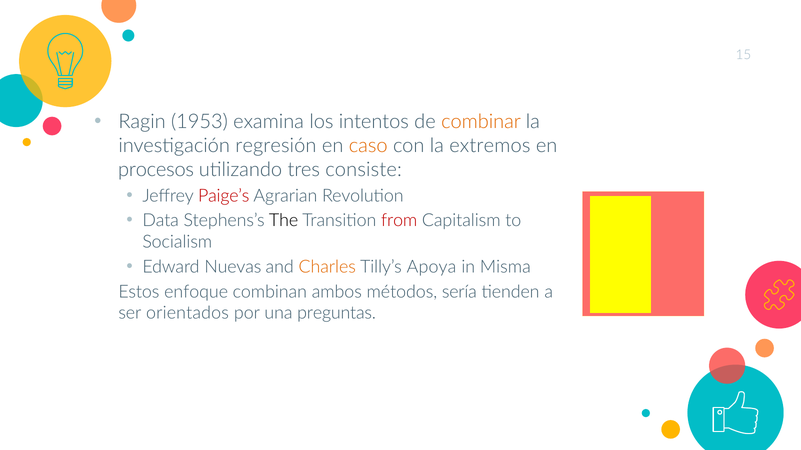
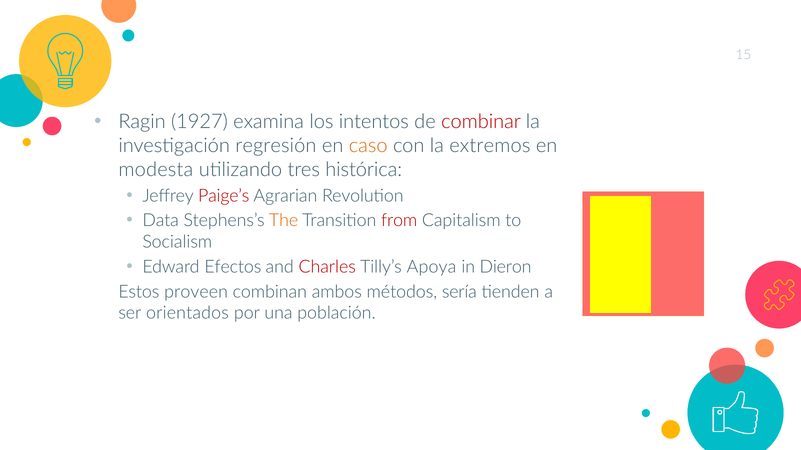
1953: 1953 -> 1927
combinar colour: orange -> red
procesos: procesos -> modesta
consiste: consiste -> histórica
The colour: black -> orange
Nuevas: Nuevas -> Efectos
Charles colour: orange -> red
Misma: Misma -> Dieron
enfoque: enfoque -> proveen
preguntas: preguntas -> población
